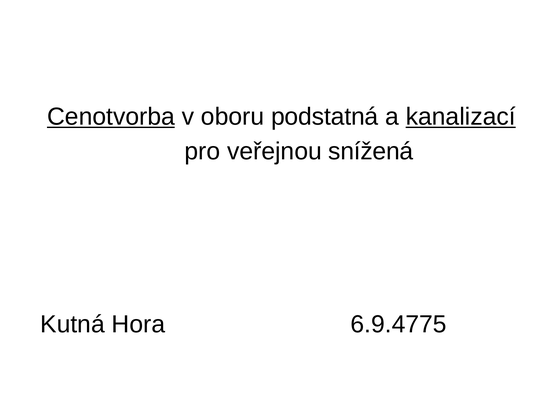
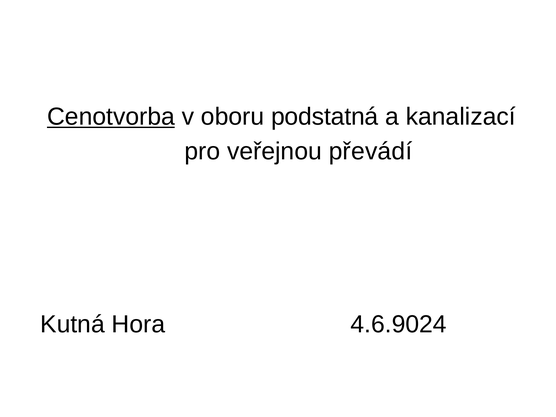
kanalizací underline: present -> none
snížená: snížená -> převádí
6.9.4775: 6.9.4775 -> 4.6.9024
